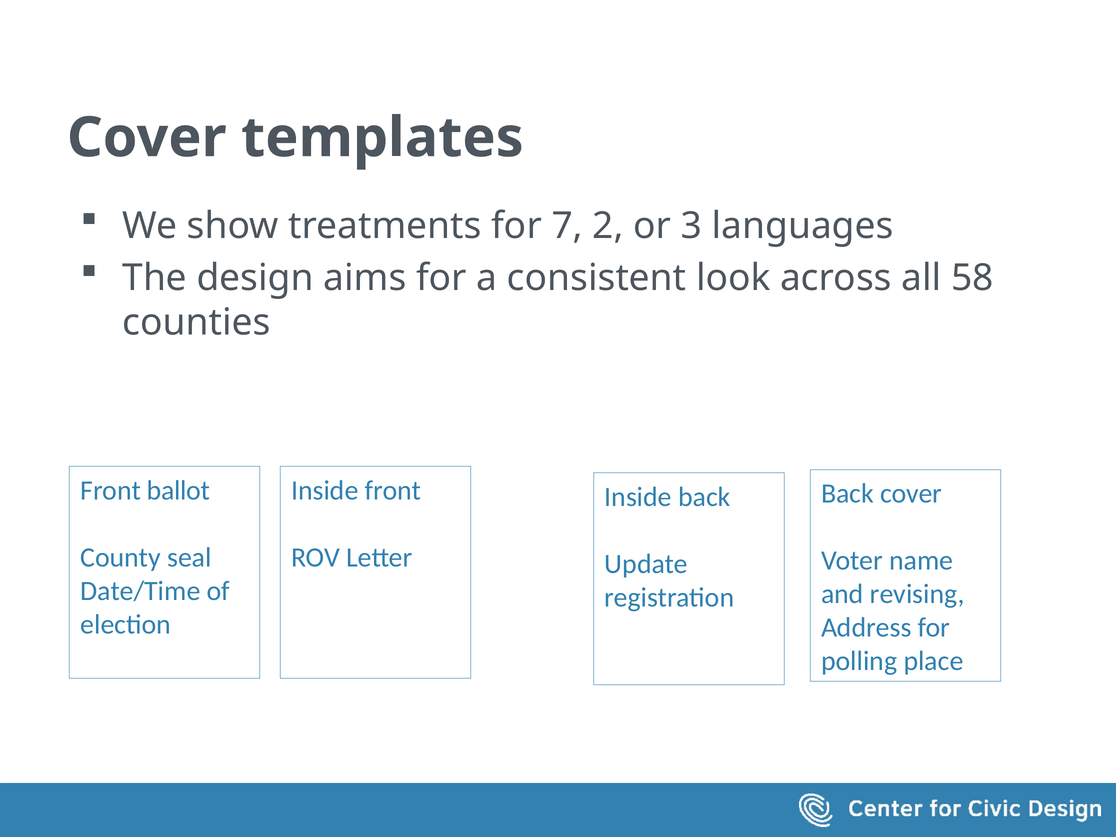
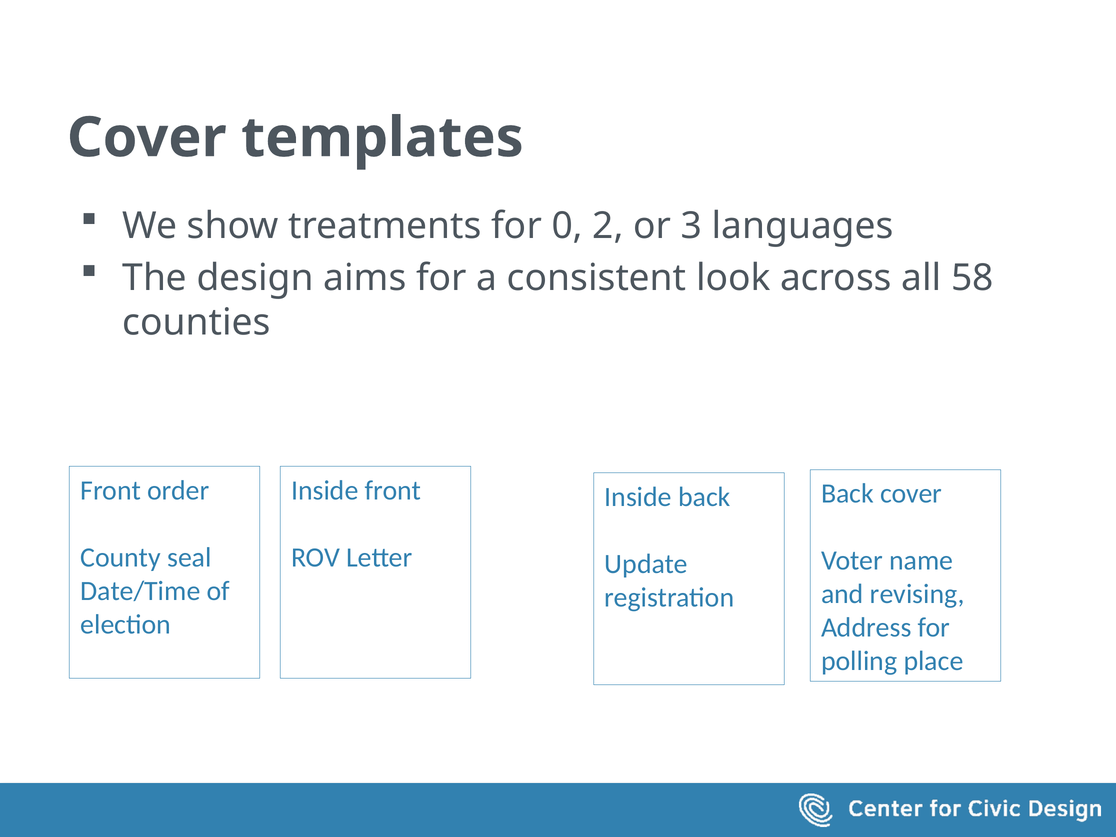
7: 7 -> 0
ballot: ballot -> order
